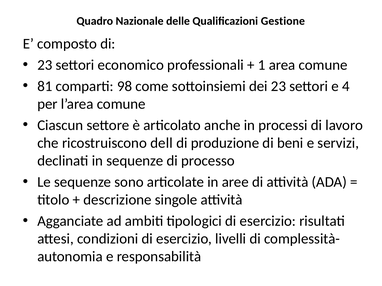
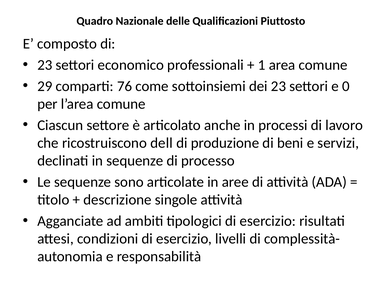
Gestione: Gestione -> Piuttosto
81: 81 -> 29
98: 98 -> 76
4: 4 -> 0
